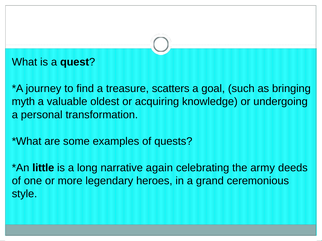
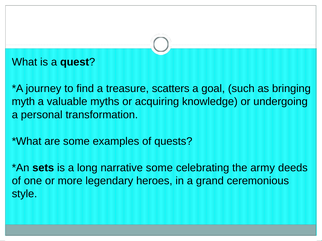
oldest: oldest -> myths
little: little -> sets
narrative again: again -> some
